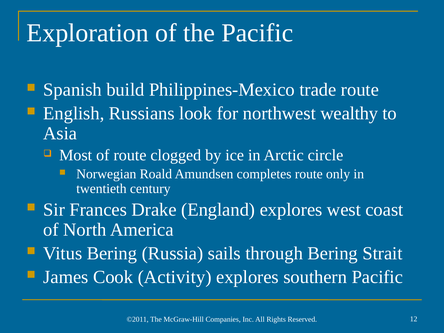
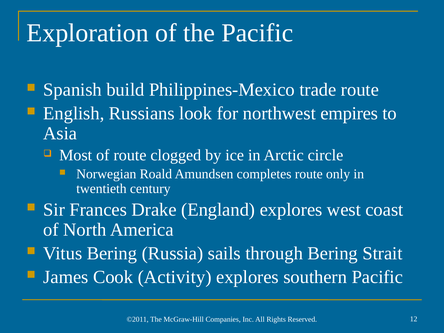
wealthy: wealthy -> empires
